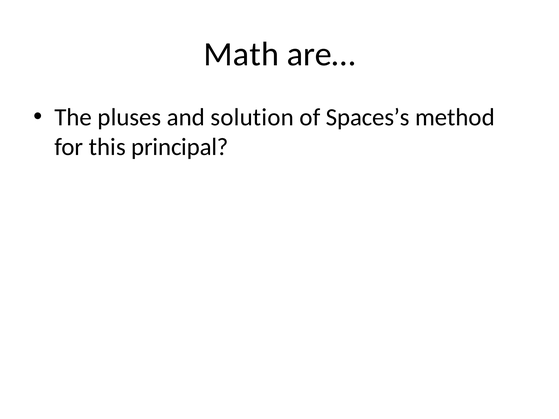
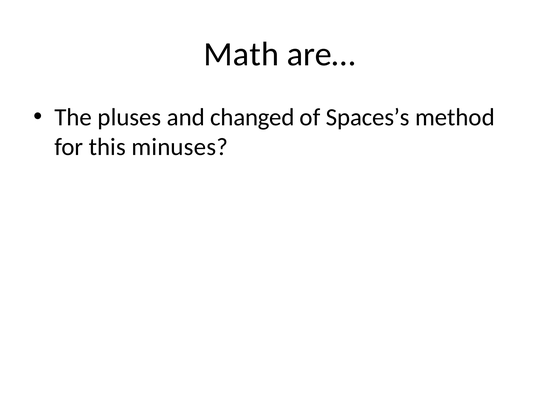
solution: solution -> changed
principal: principal -> minuses
